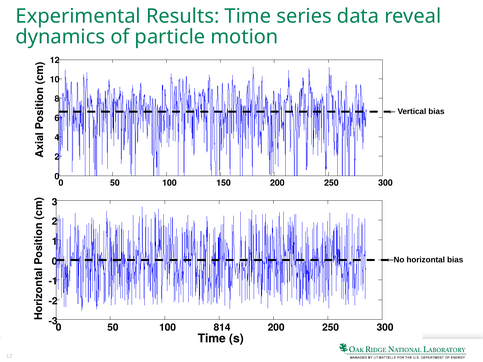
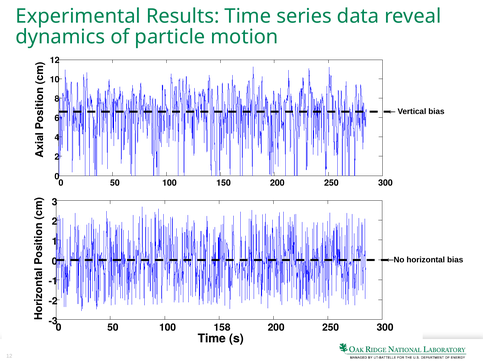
814: 814 -> 158
